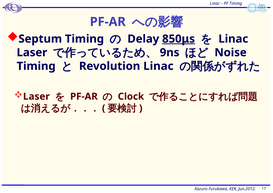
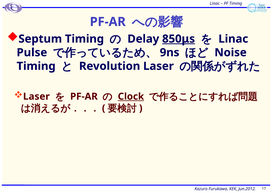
Laser at (32, 53): Laser -> Pulse
Revolution Linac: Linac -> Laser
Clock underline: none -> present
